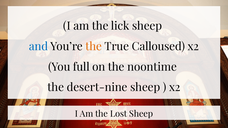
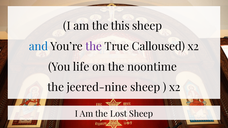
lick: lick -> this
the at (94, 47) colour: orange -> purple
full: full -> life
desert-nine: desert-nine -> jeered-nine
